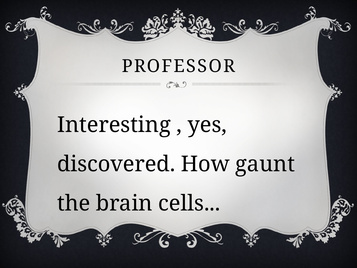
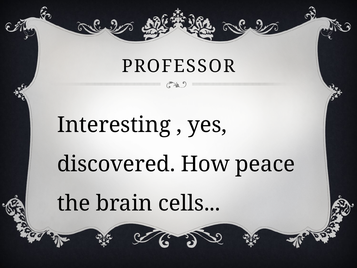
gaunt: gaunt -> peace
